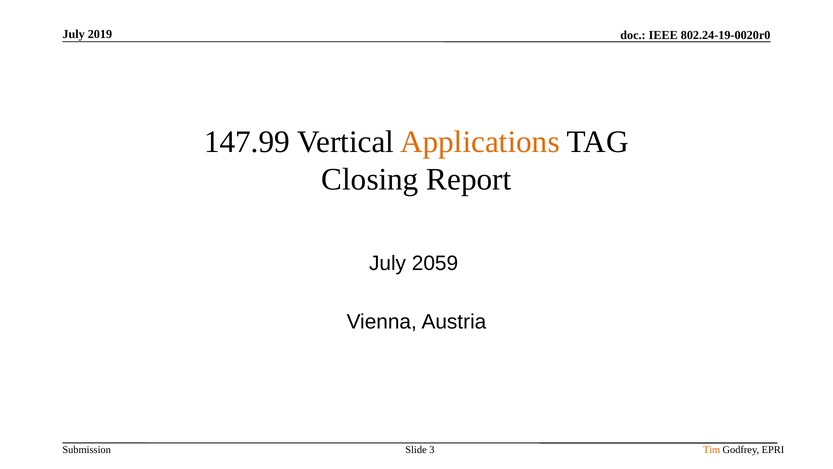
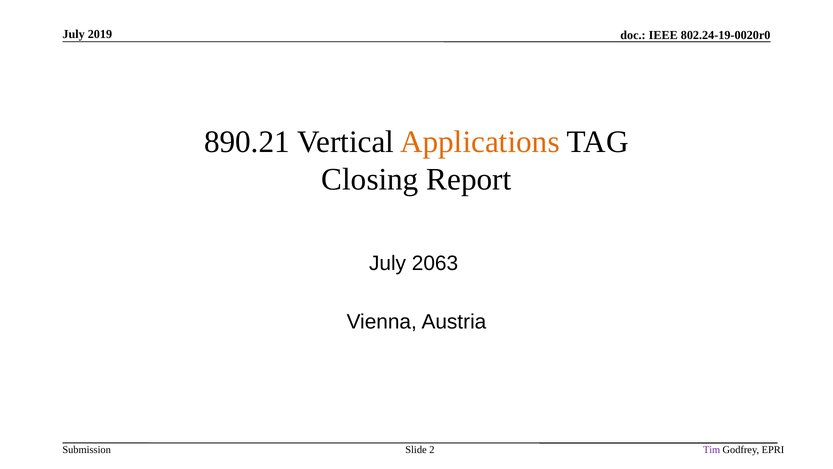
147.99: 147.99 -> 890.21
2059: 2059 -> 2063
3: 3 -> 2
Tim colour: orange -> purple
